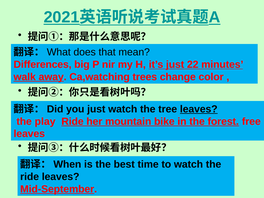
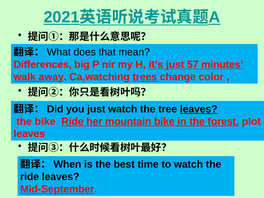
22: 22 -> 57
trees underline: none -> present
the play: play -> bike
free: free -> plot
